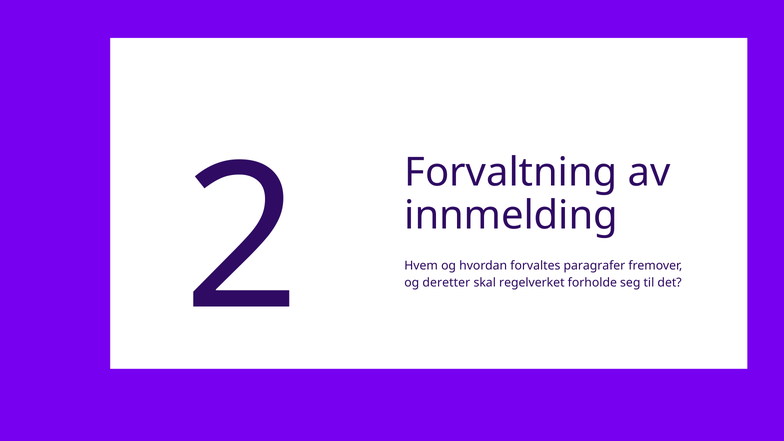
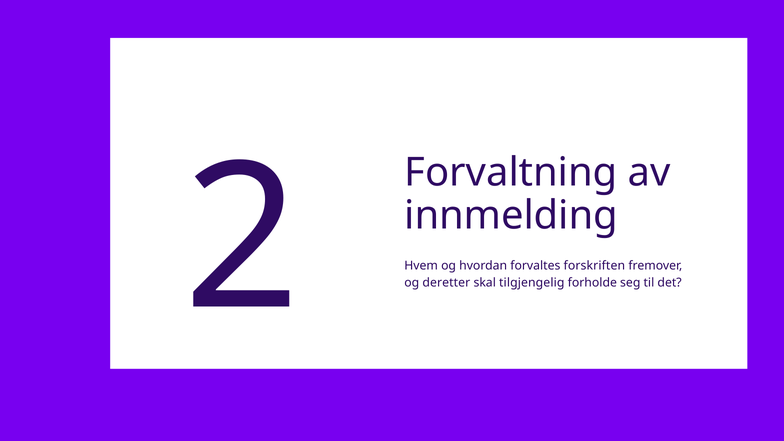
paragrafer: paragrafer -> forskriften
regelverket: regelverket -> tilgjengelig
